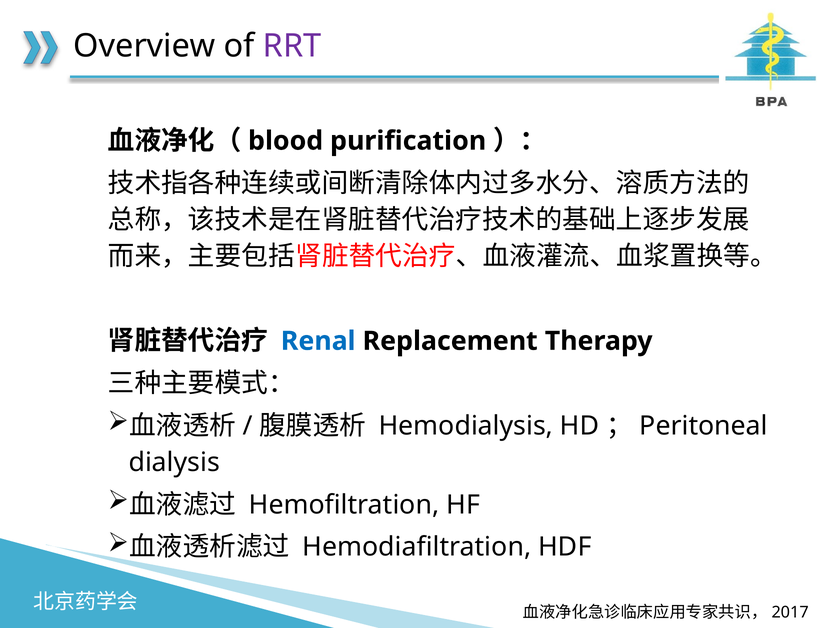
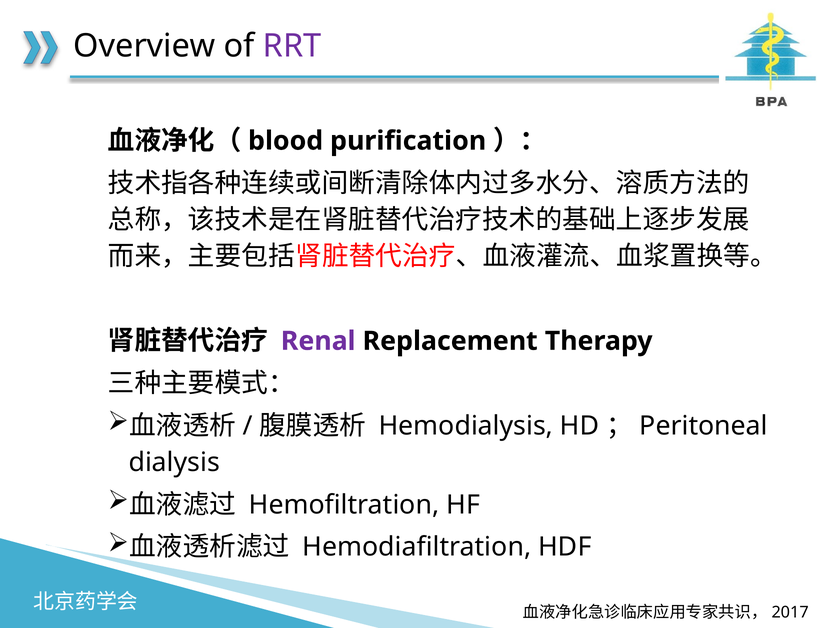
Renal colour: blue -> purple
